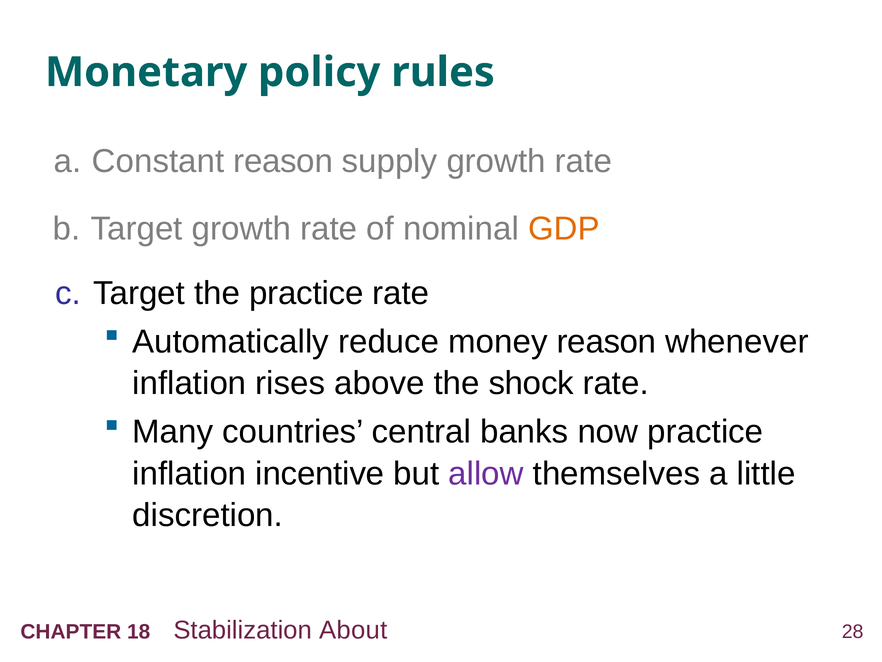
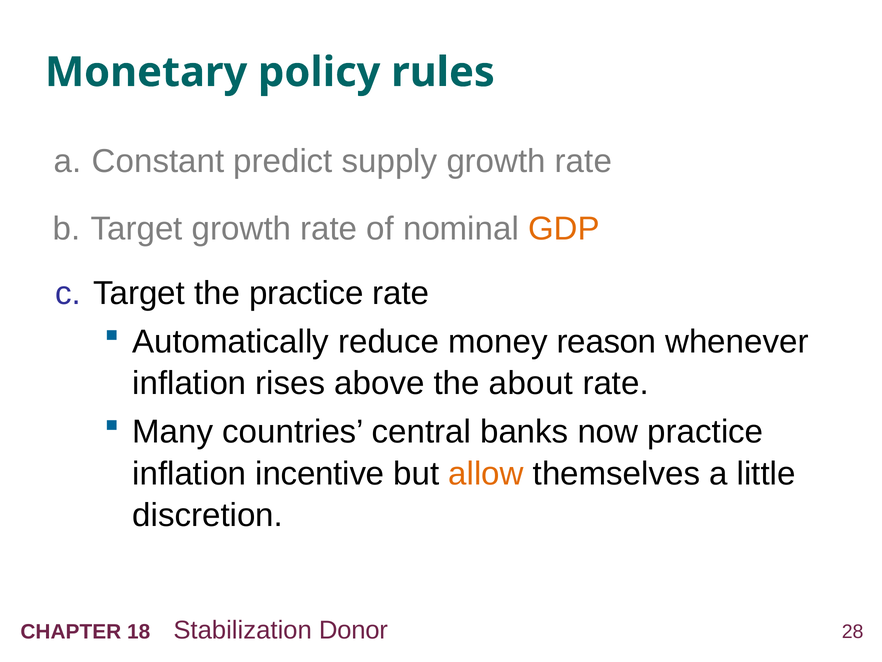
Constant reason: reason -> predict
shock: shock -> about
allow colour: purple -> orange
About: About -> Donor
